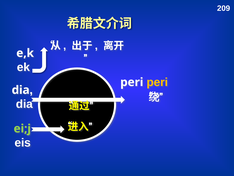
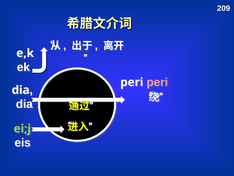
peri at (157, 82) colour: yellow -> pink
